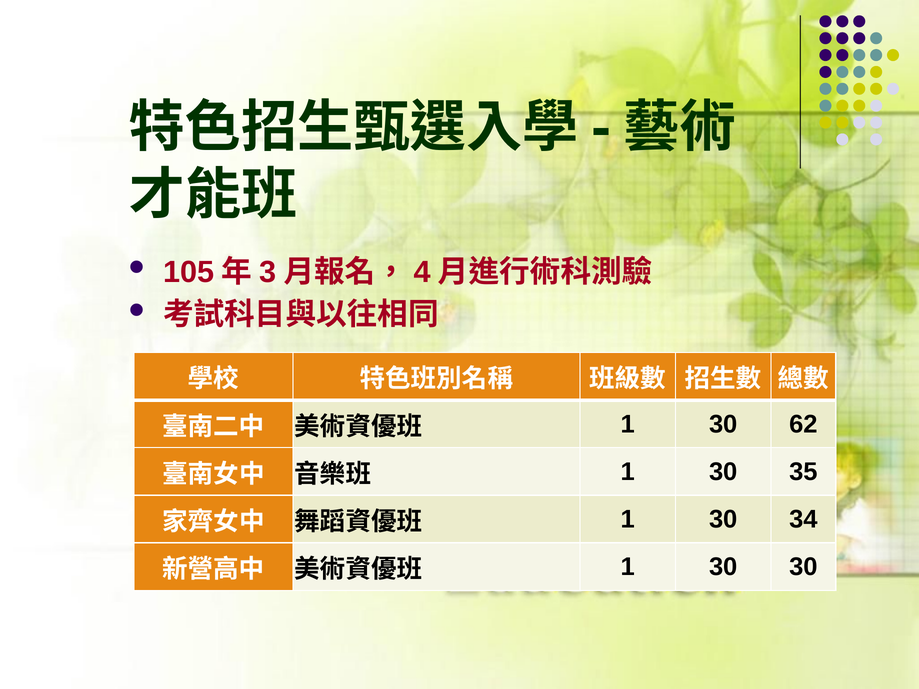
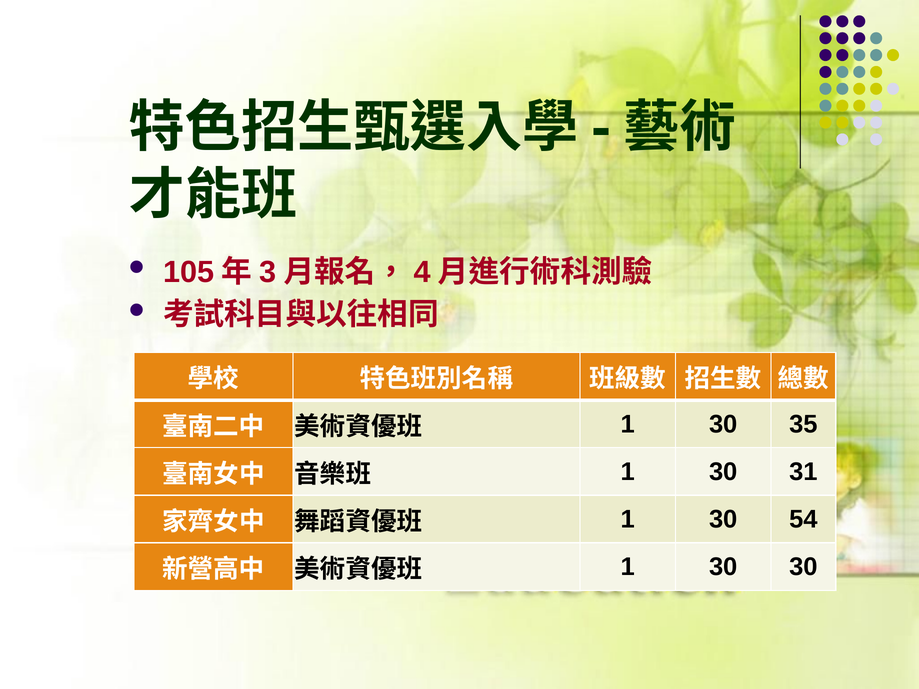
62: 62 -> 35
35: 35 -> 31
34: 34 -> 54
